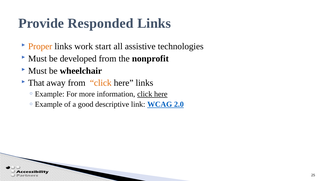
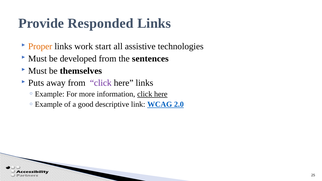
nonprofit: nonprofit -> sentences
wheelchair: wheelchair -> themselves
That: That -> Puts
click at (101, 83) colour: orange -> purple
